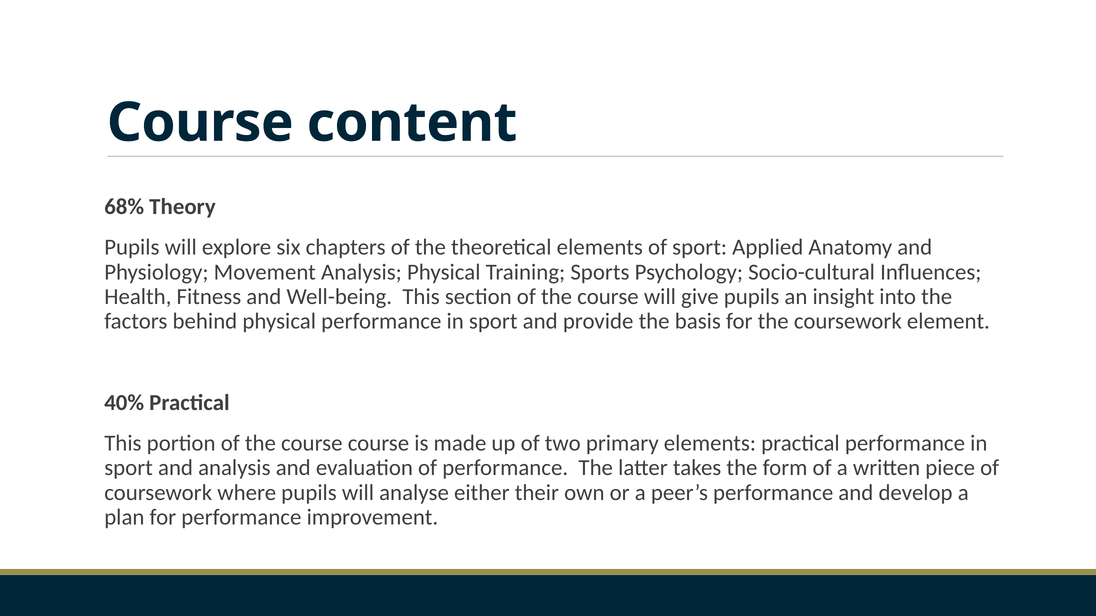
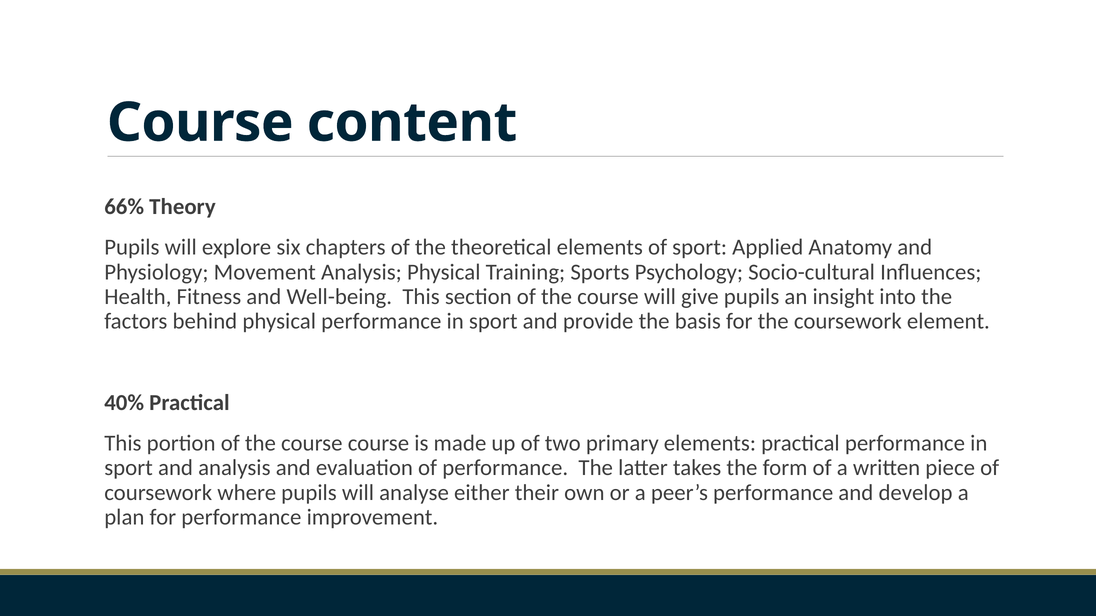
68%: 68% -> 66%
